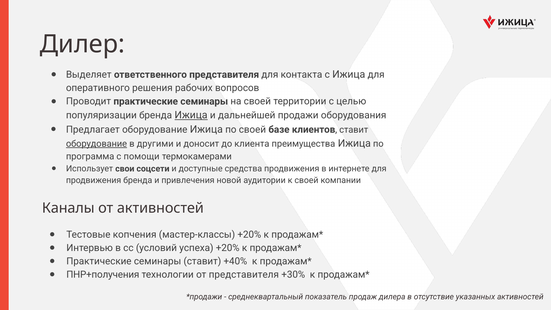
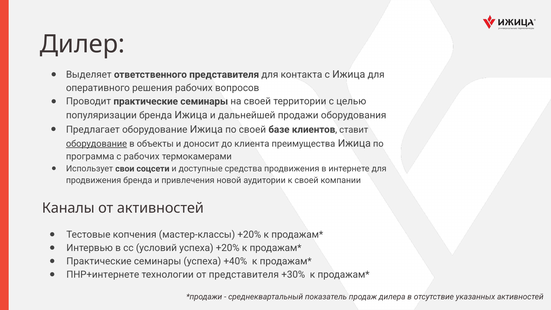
Ижица at (191, 115) underline: present -> none
другими: другими -> объекты
с помощи: помощи -> рабочих
семинары ставит: ставит -> успеха
ПНР+получения: ПНР+получения -> ПНР+интернете
